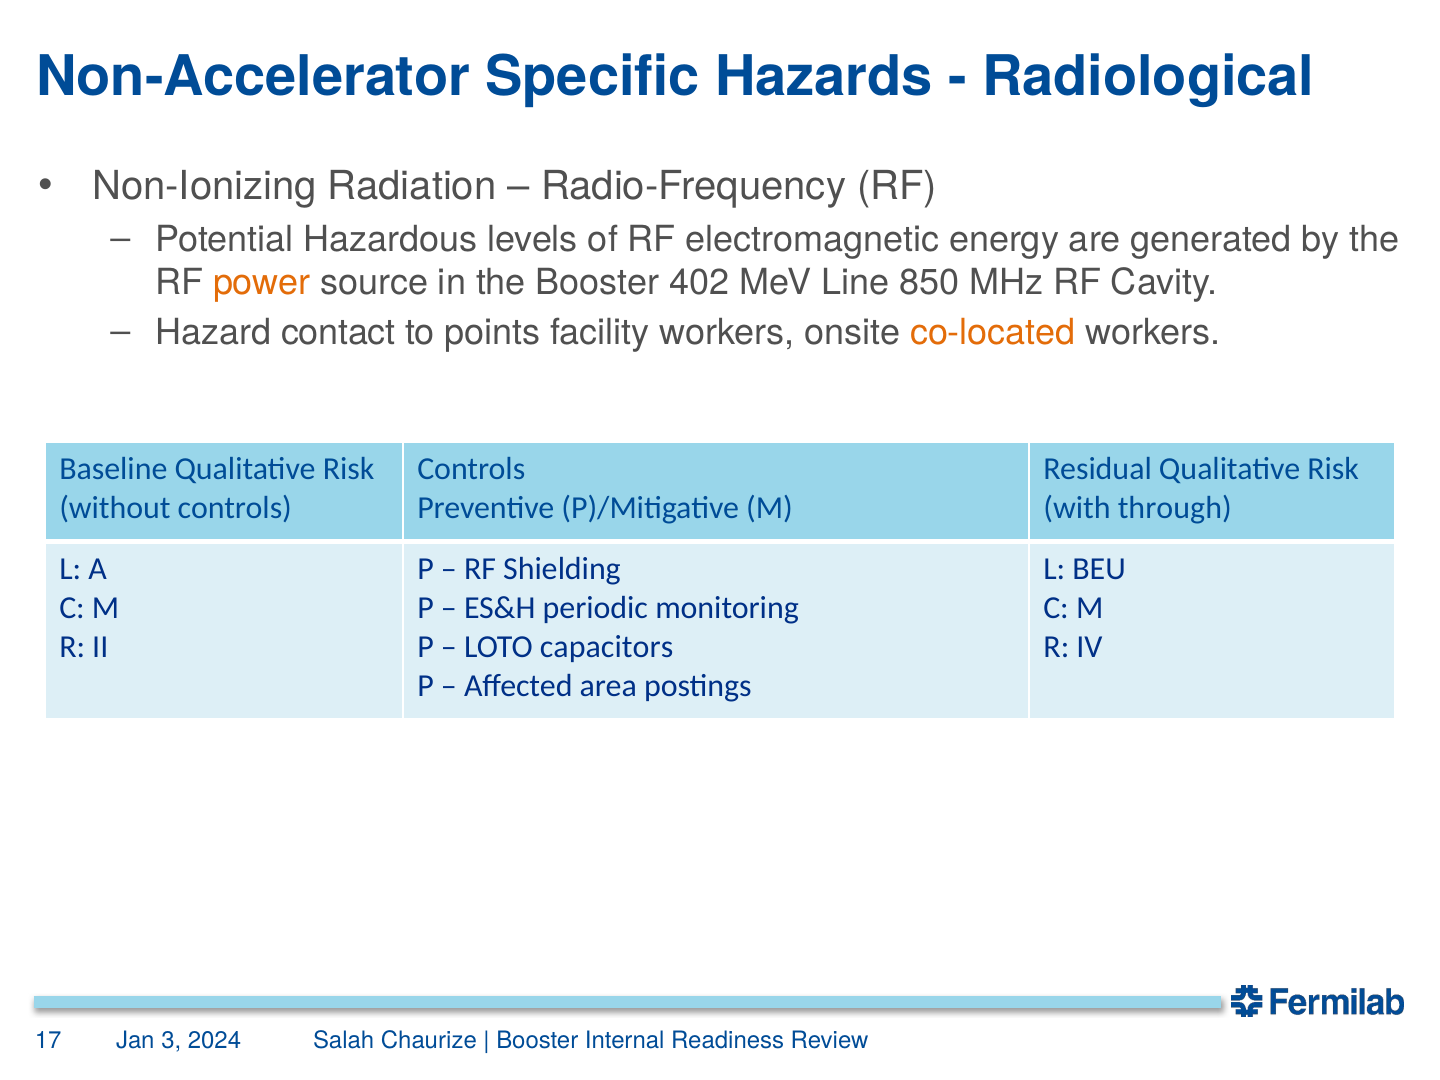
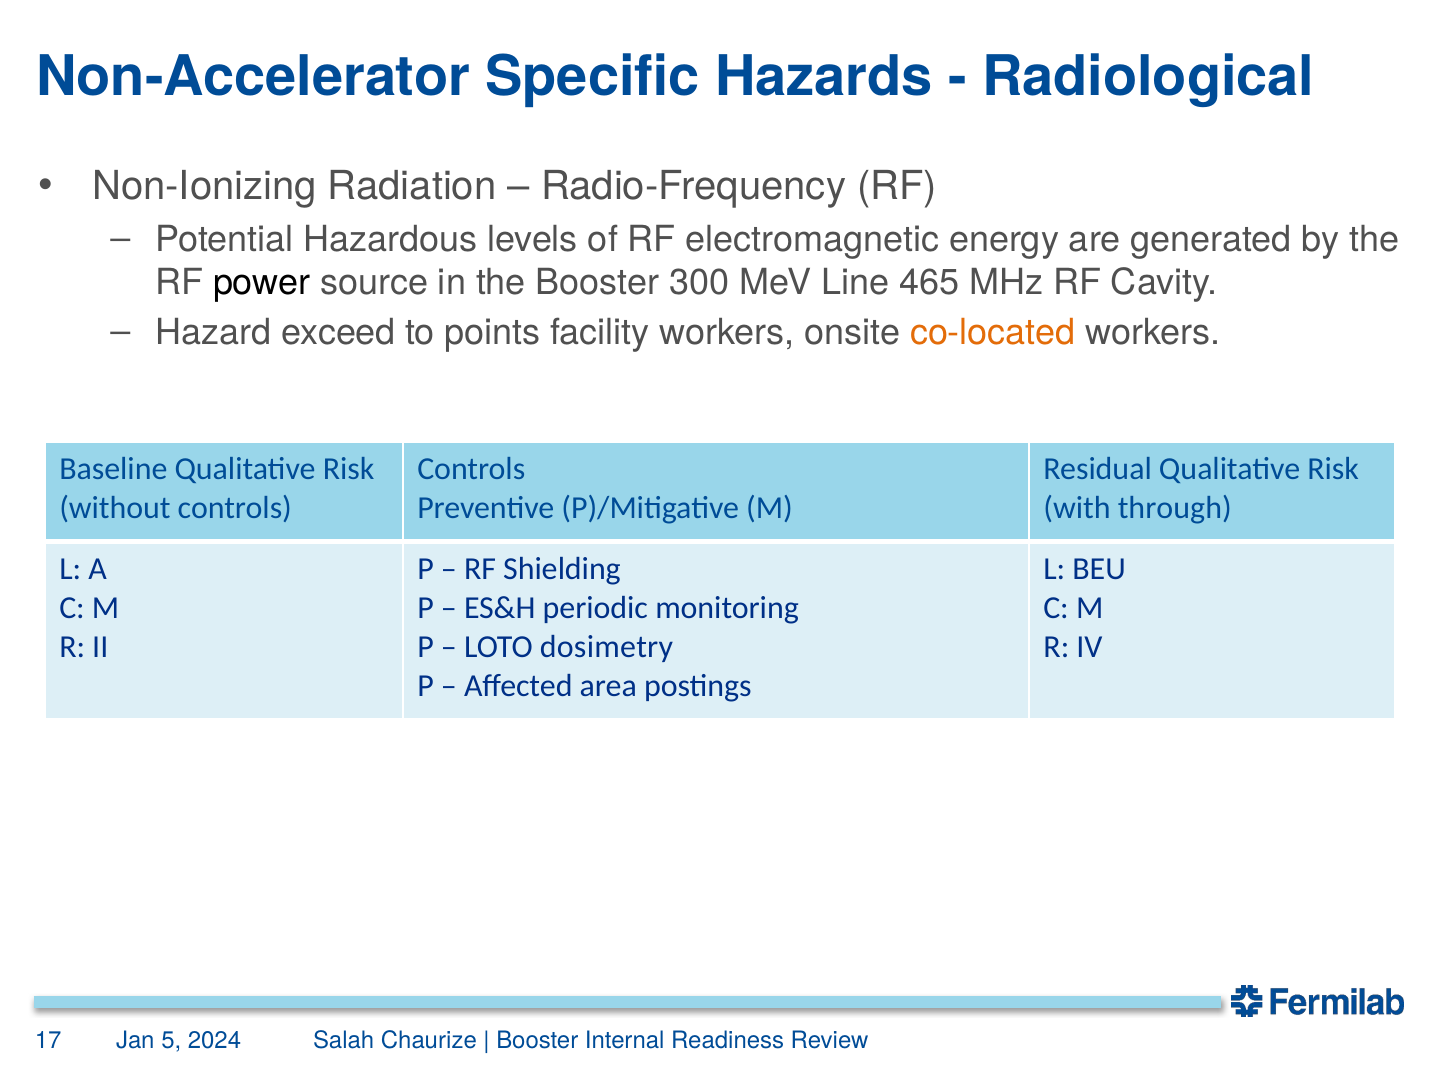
power colour: orange -> black
402: 402 -> 300
850: 850 -> 465
contact: contact -> exceed
capacitors: capacitors -> dosimetry
3: 3 -> 5
